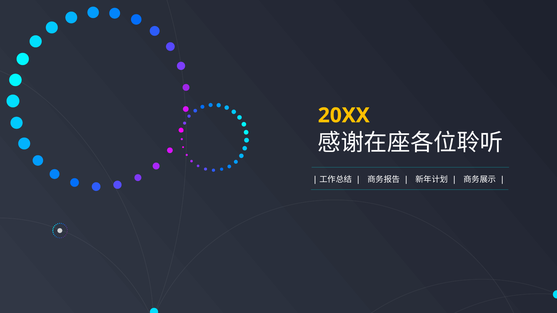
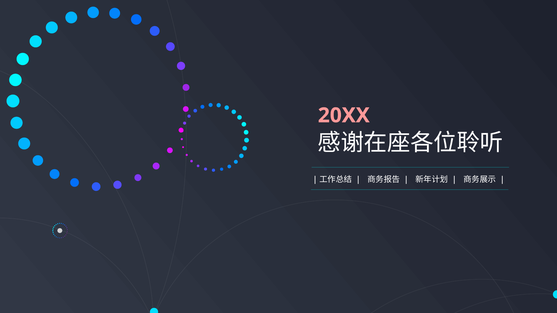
20XX colour: yellow -> pink
